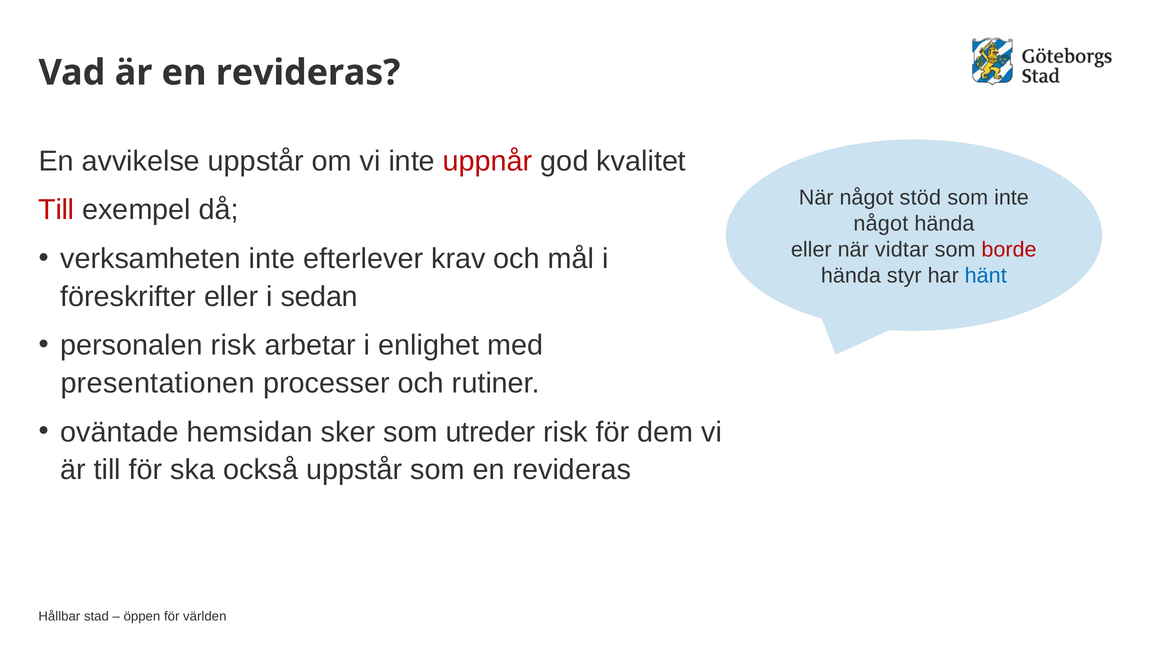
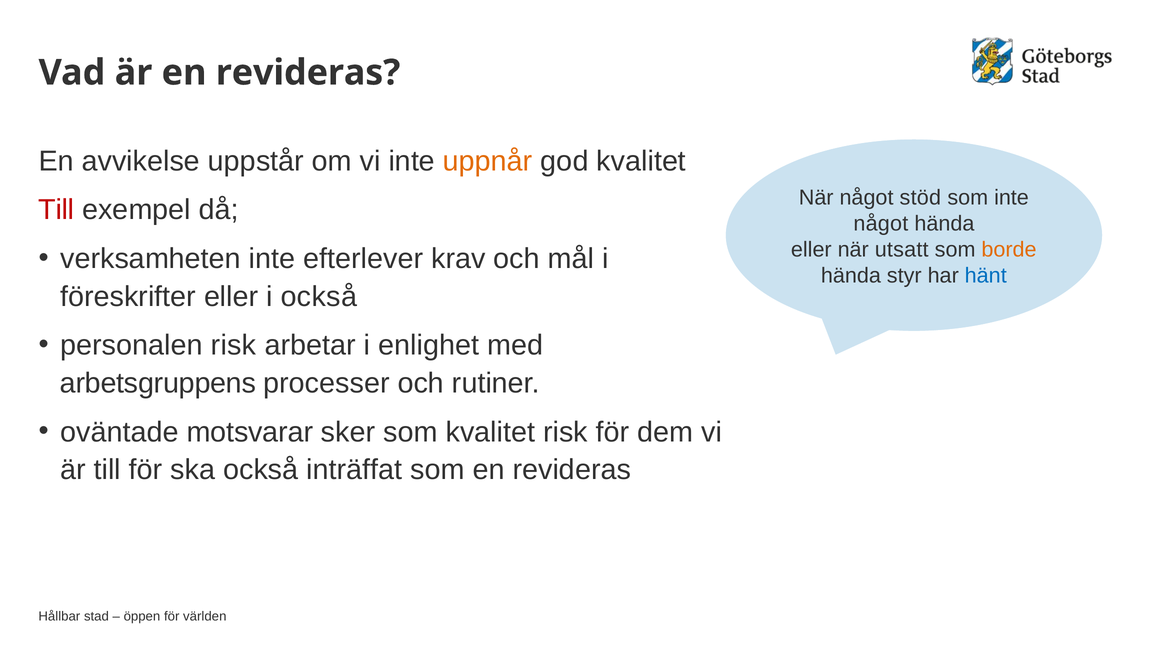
uppnår colour: red -> orange
vidtar: vidtar -> utsatt
borde colour: red -> orange
i sedan: sedan -> också
presentationen: presentationen -> arbetsgruppens
hemsidan: hemsidan -> motsvarar
som utreder: utreder -> kvalitet
också uppstår: uppstår -> inträffat
